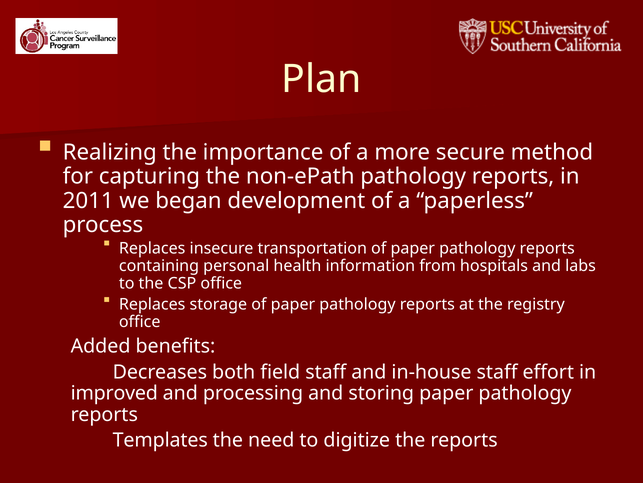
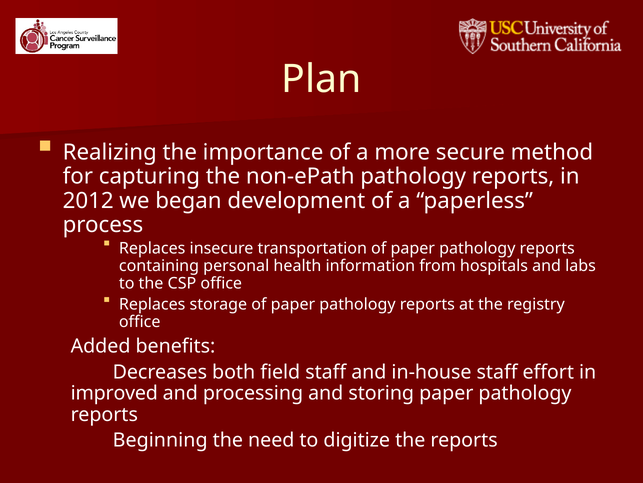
2011: 2011 -> 2012
Templates: Templates -> Beginning
